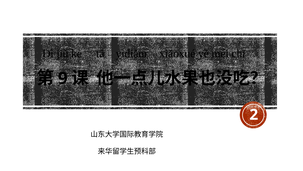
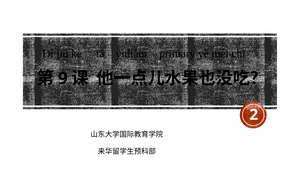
xiǎoxué: xiǎoxué -> primary
